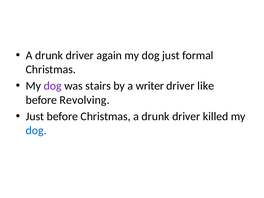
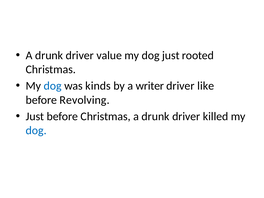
again: again -> value
formal: formal -> rooted
dog at (53, 86) colour: purple -> blue
stairs: stairs -> kinds
